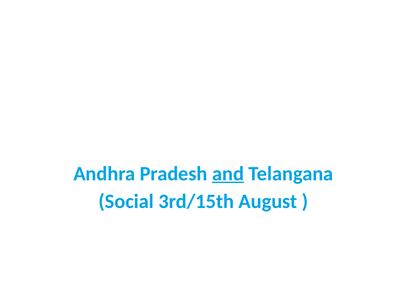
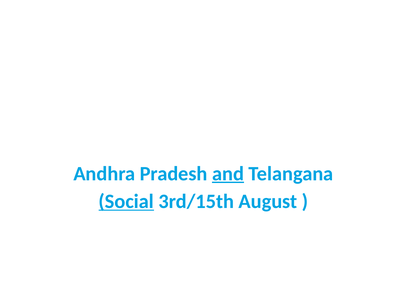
Social underline: none -> present
